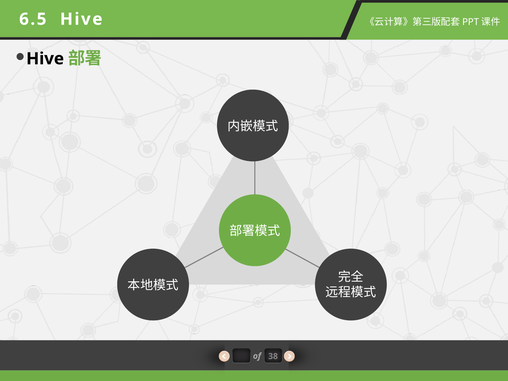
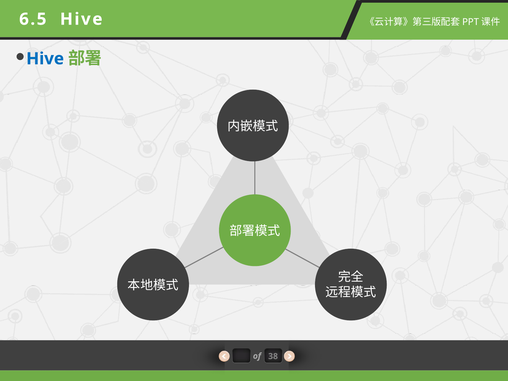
Hive at (45, 59) colour: black -> blue
